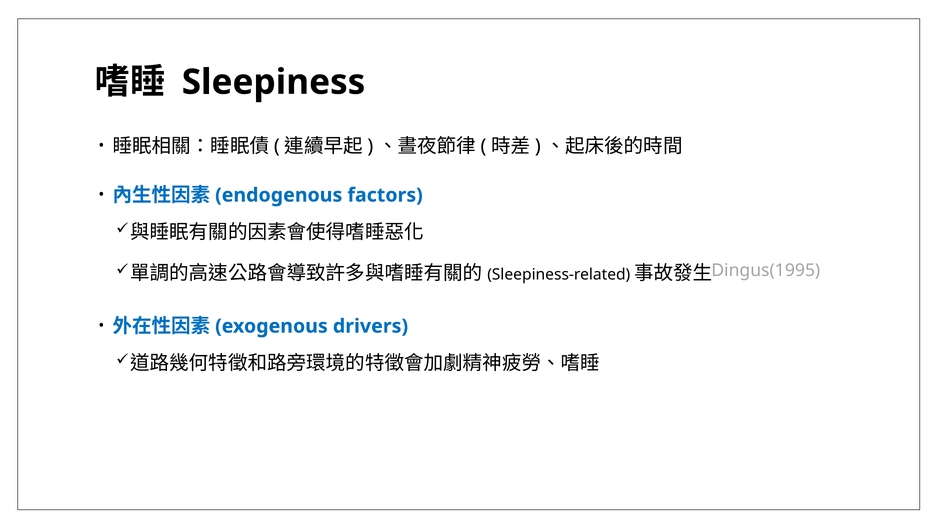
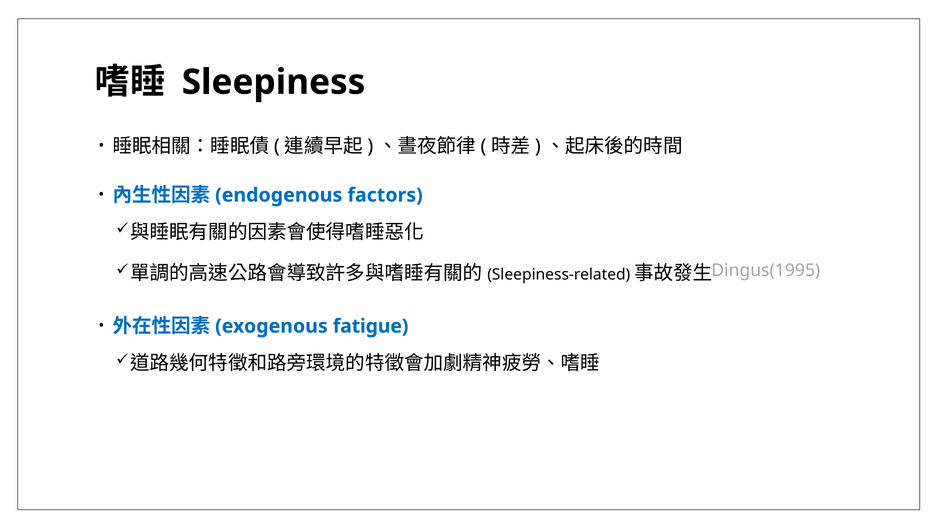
drivers: drivers -> fatigue
